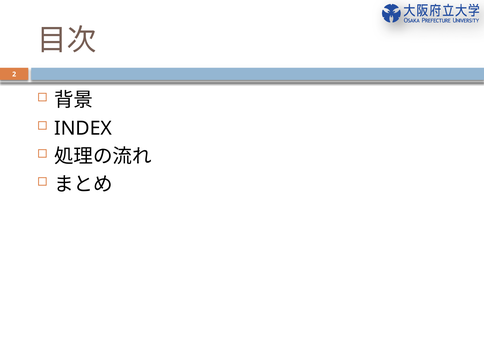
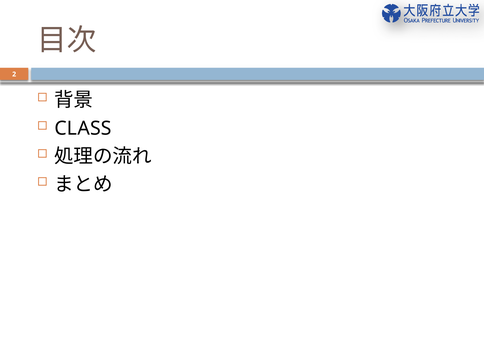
INDEX: INDEX -> CLASS
